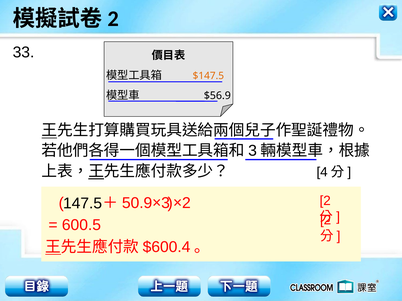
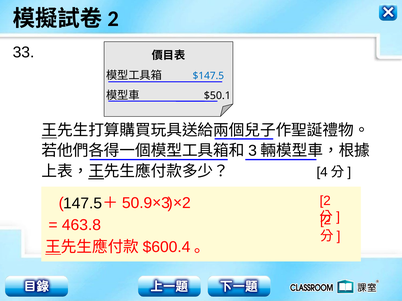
$147.5 colour: orange -> blue
$56.9: $56.9 -> $50.1
600.5: 600.5 -> 463.8
